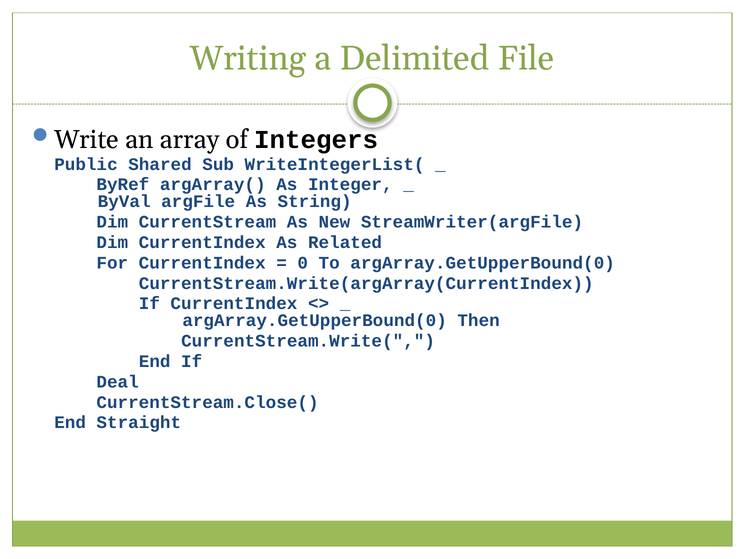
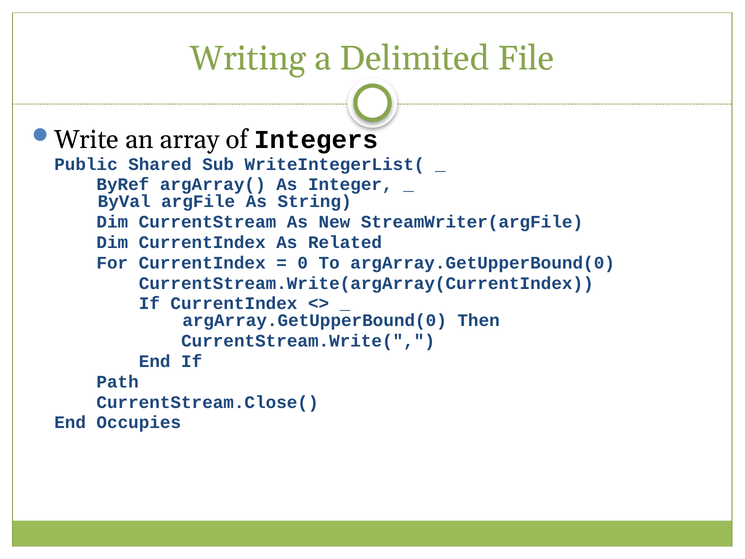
Deal: Deal -> Path
Straight: Straight -> Occupies
